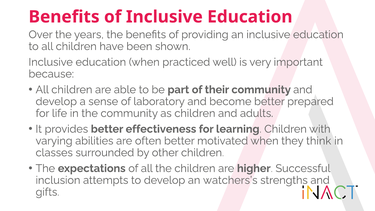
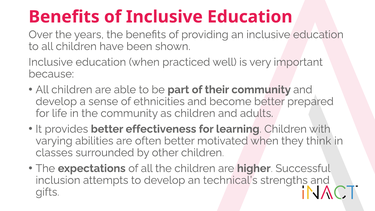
laboratory: laboratory -> ethnicities
watchers’s: watchers’s -> technical’s
